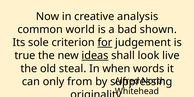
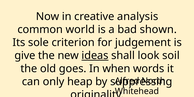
for underline: present -> none
true: true -> give
live: live -> soil
steal: steal -> goes
from: from -> heap
